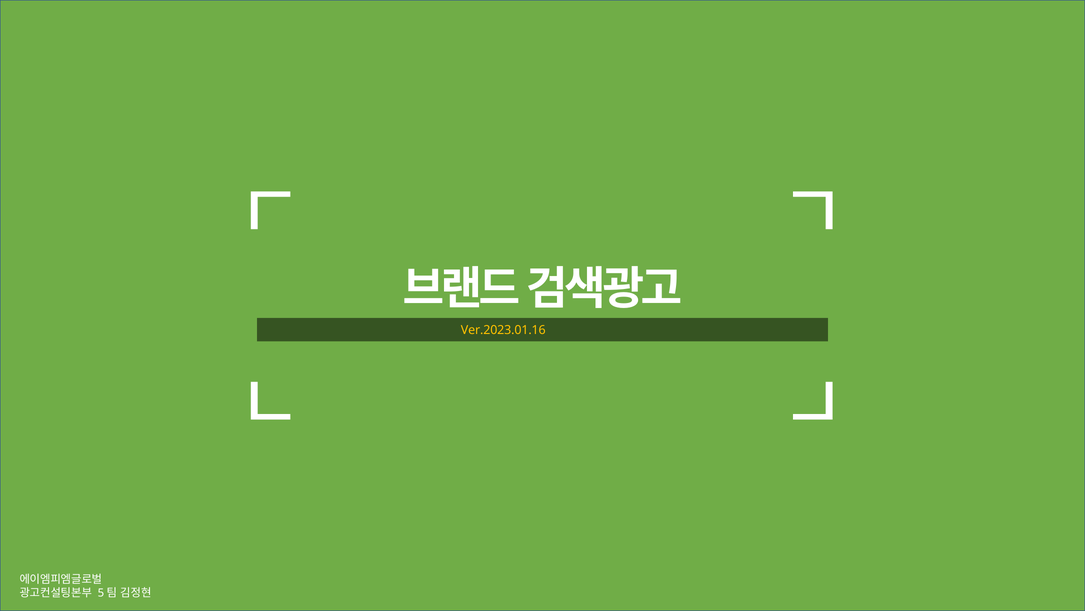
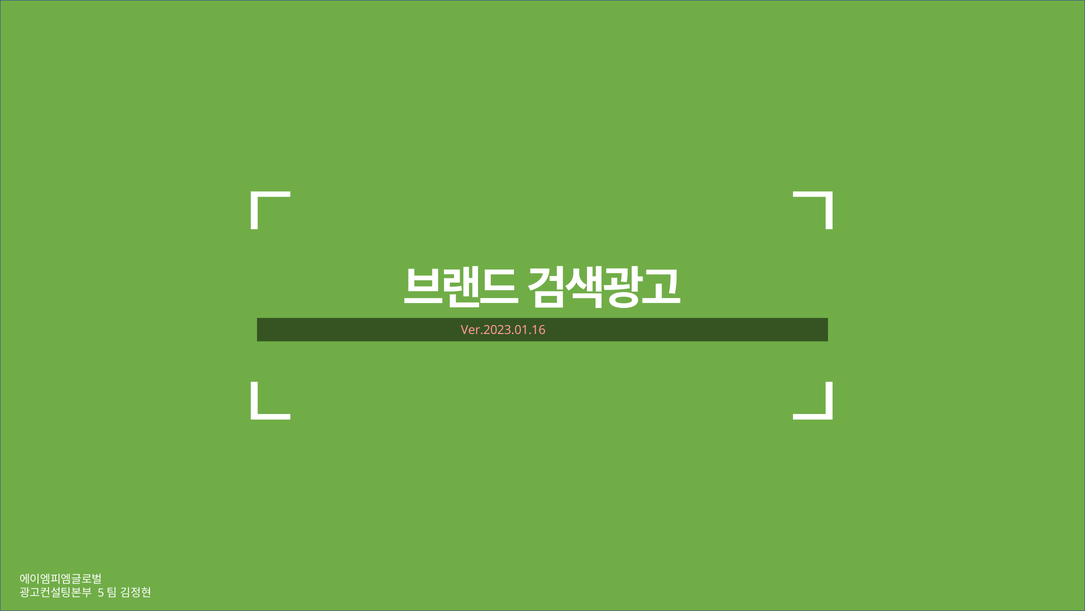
Ver.2023.01.16 colour: yellow -> pink
